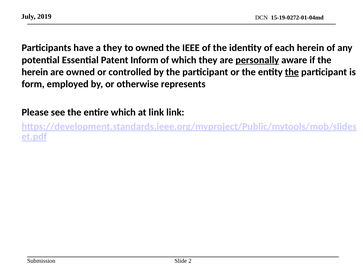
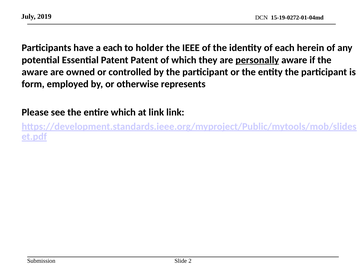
a they: they -> each
to owned: owned -> holder
Patent Inform: Inform -> Patent
herein at (35, 72): herein -> aware
the at (292, 72) underline: present -> none
